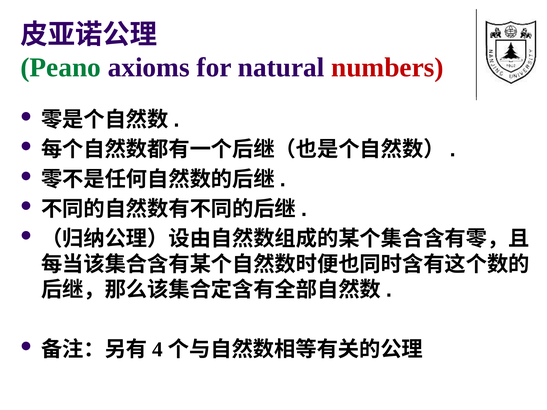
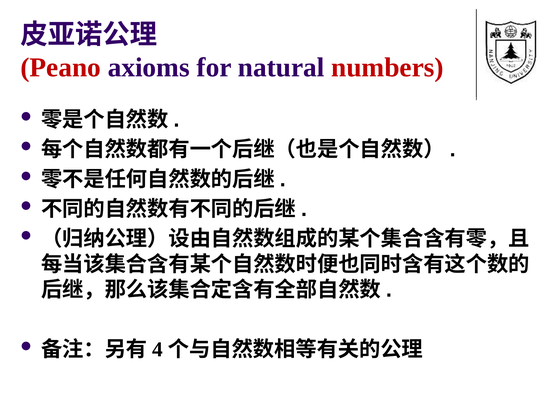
Peano colour: green -> red
